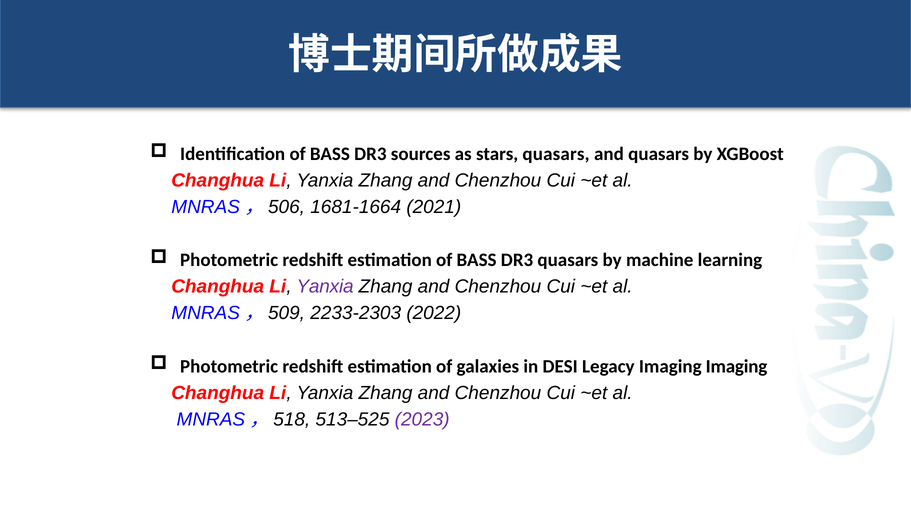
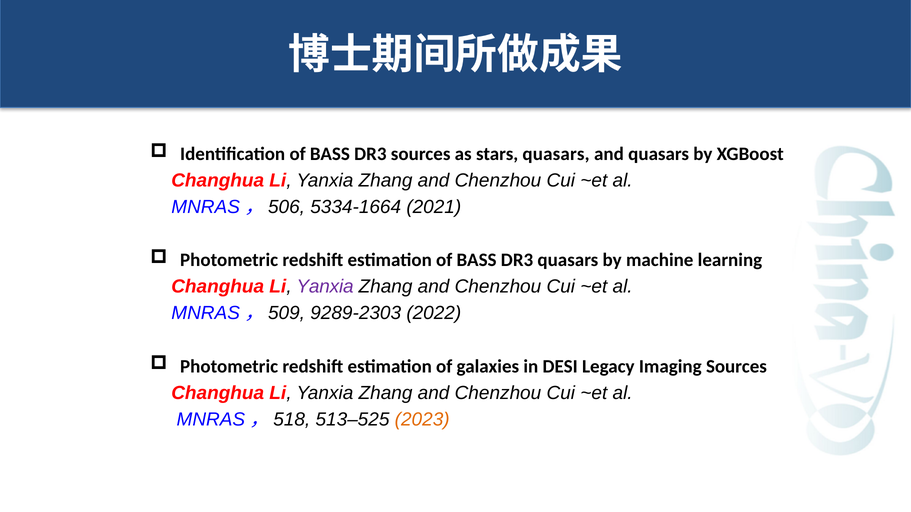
1681-1664: 1681-1664 -> 5334-1664
2233-2303: 2233-2303 -> 9289-2303
Imaging Imaging: Imaging -> Sources
2023 colour: purple -> orange
